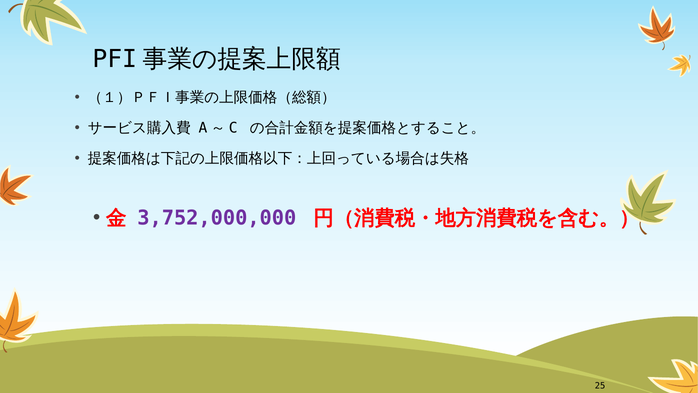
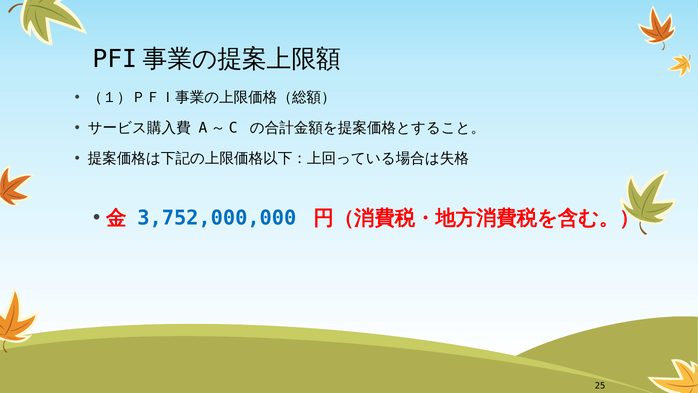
3,752,000,000 colour: purple -> blue
